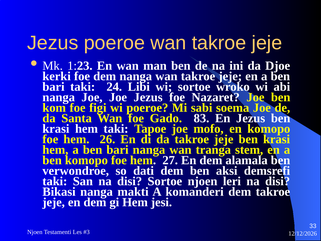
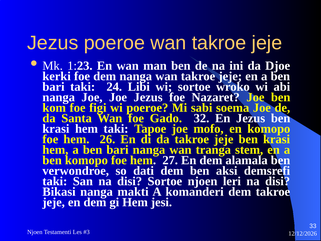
83: 83 -> 32
